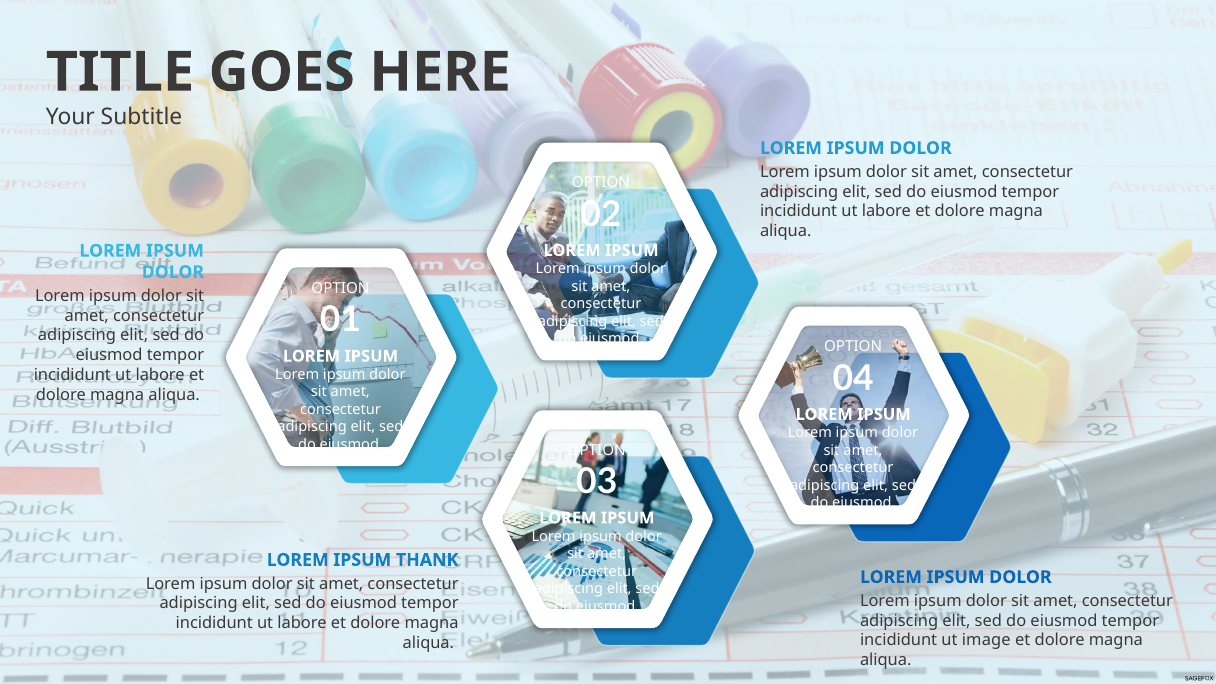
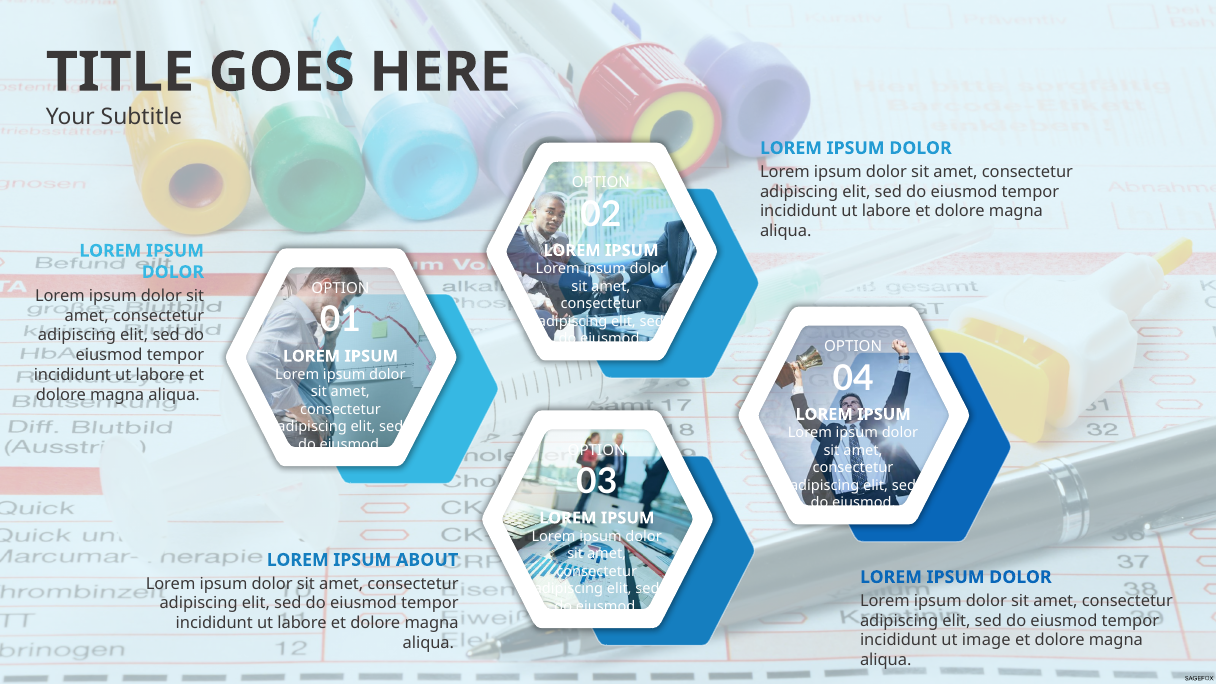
THANK: THANK -> ABOUT
